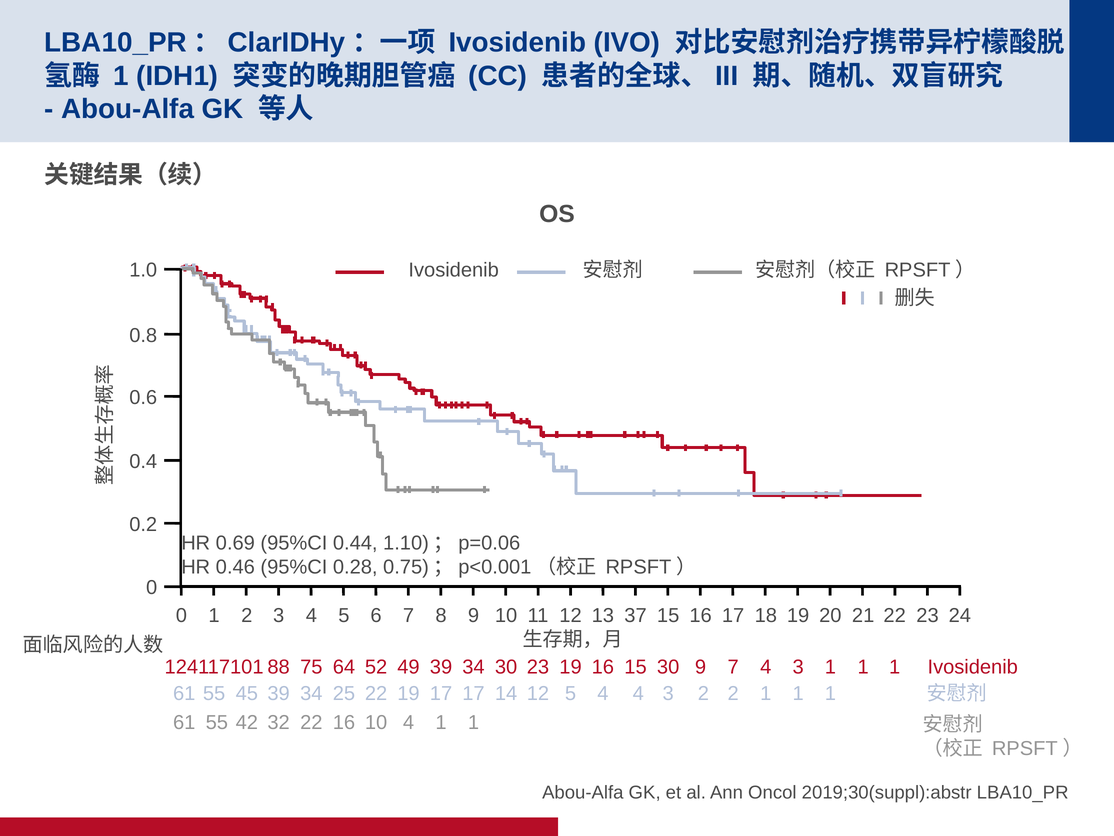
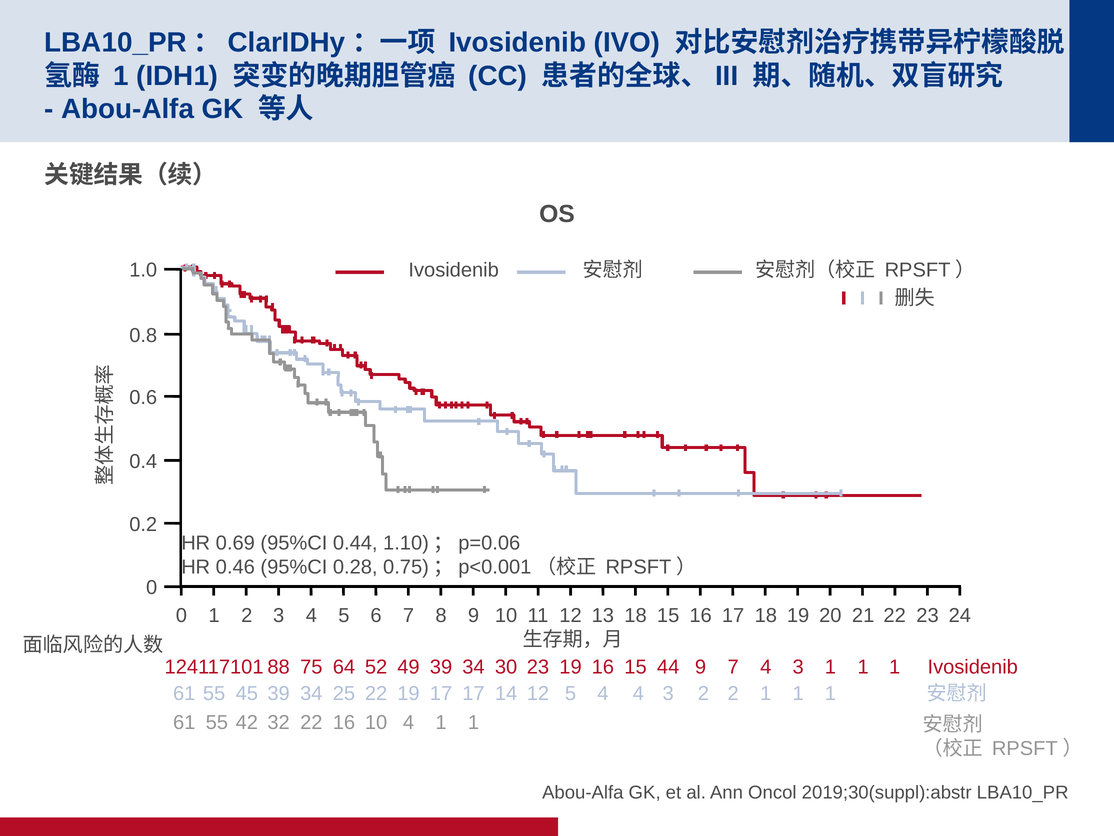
13 37: 37 -> 18
15 30: 30 -> 44
